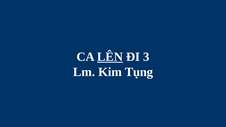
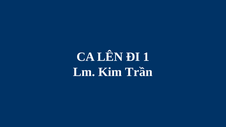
LÊN underline: present -> none
3: 3 -> 1
Tụng: Tụng -> Trần
